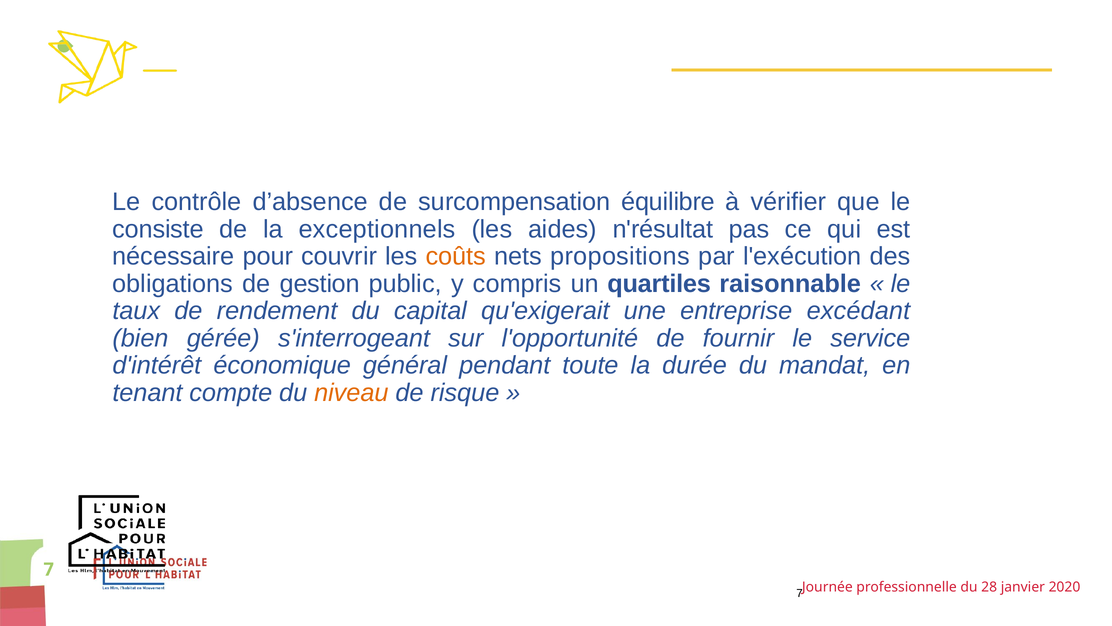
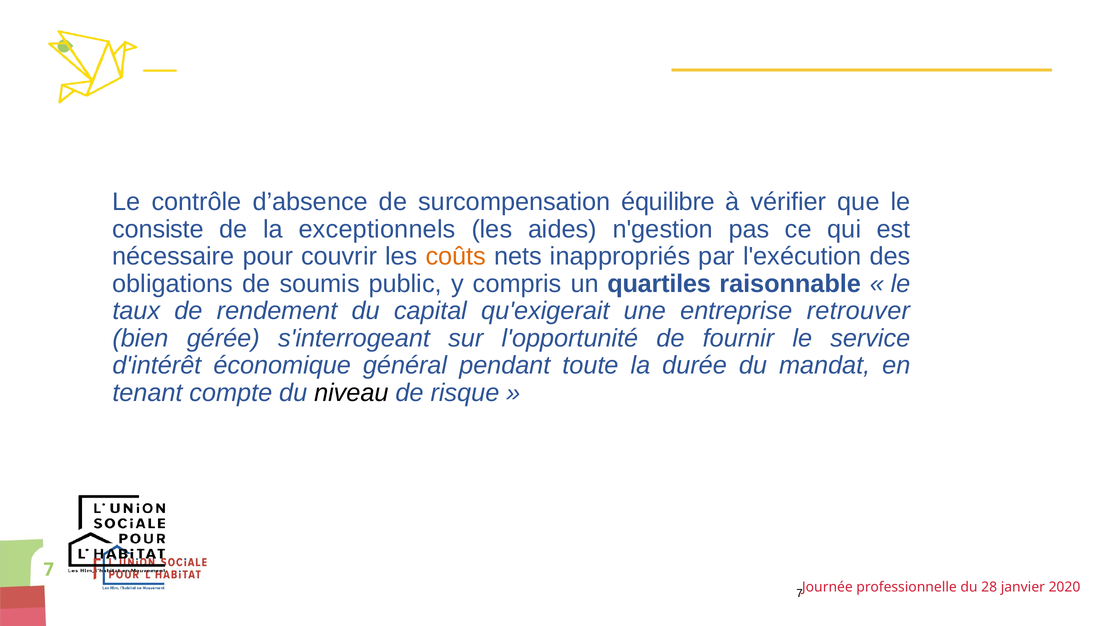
n'résultat: n'résultat -> n'gestion
propositions: propositions -> inappropriés
gestion: gestion -> soumis
excédant: excédant -> retrouver
niveau colour: orange -> black
